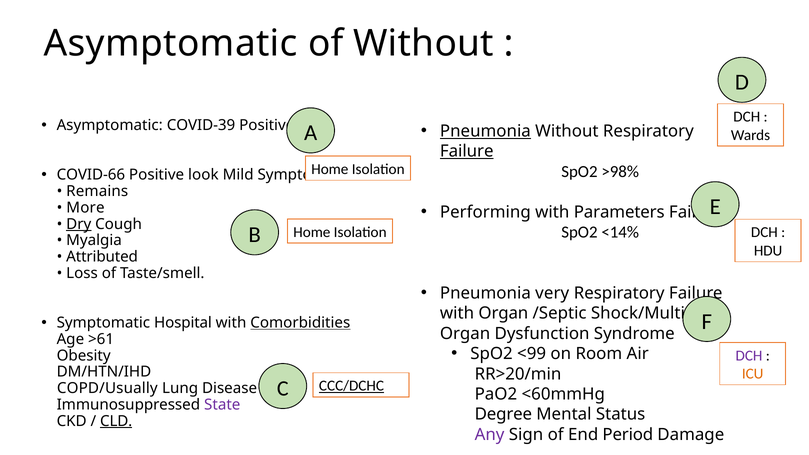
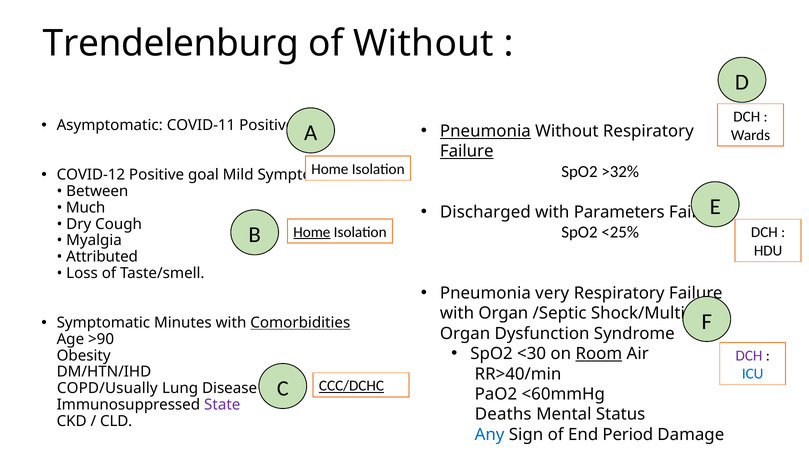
Asymptomatic at (171, 44): Asymptomatic -> Trendelenburg
COVID-39: COVID-39 -> COVID-11
>98%: >98% -> >32%
COVID-66: COVID-66 -> COVID-12
look: look -> goal
Remains: Remains -> Between
More: More -> Much
Performing: Performing -> Discharged
Dry underline: present -> none
<14%: <14% -> <25%
Home at (312, 232) underline: none -> present
Hospital: Hospital -> Minutes
>61: >61 -> >90
<99: <99 -> <30
Room underline: none -> present
ICU colour: orange -> blue
RR>20/min: RR>20/min -> RR>40/min
Degree: Degree -> Deaths
CLD underline: present -> none
Any colour: purple -> blue
